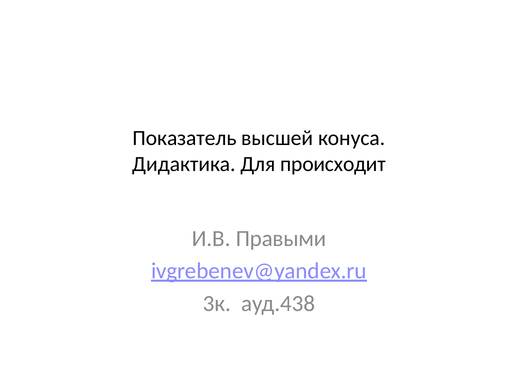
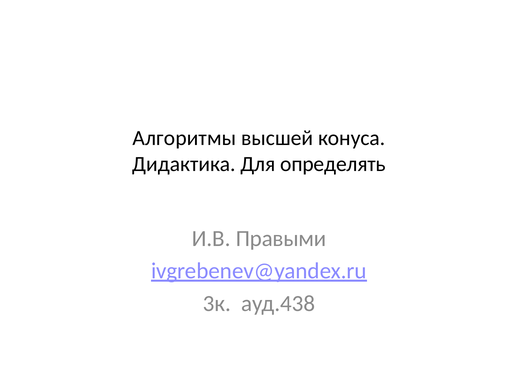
Показатель: Показатель -> Алгоритмы
происходит: происходит -> определять
